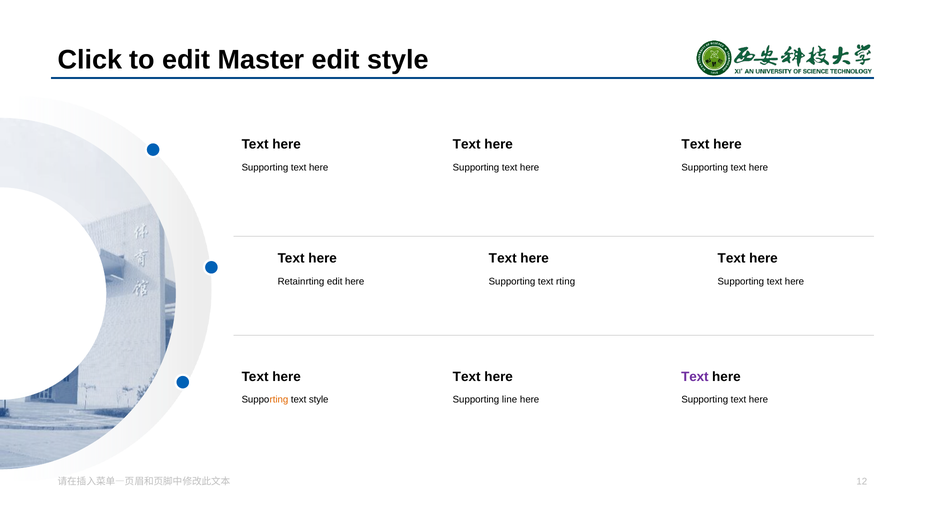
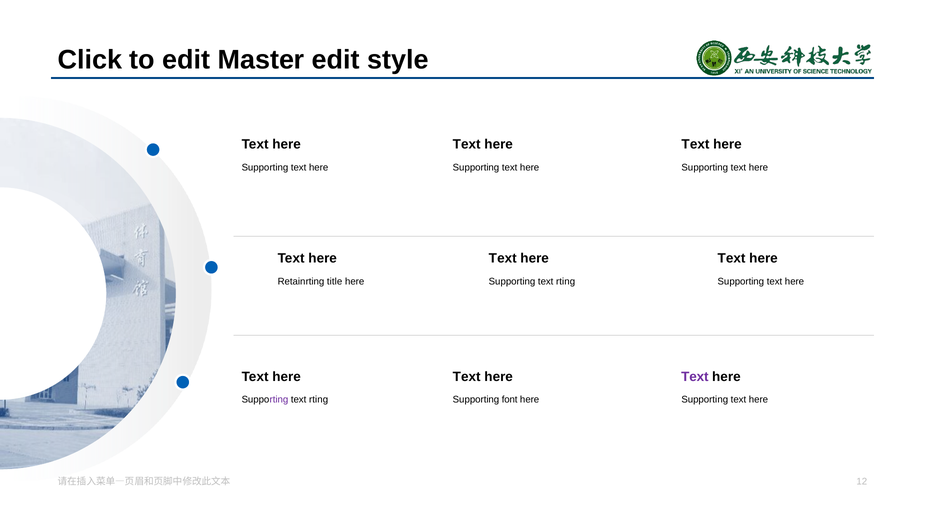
rting edit: edit -> title
rting at (279, 400) colour: orange -> purple
style at (319, 400): style -> rting
line: line -> font
